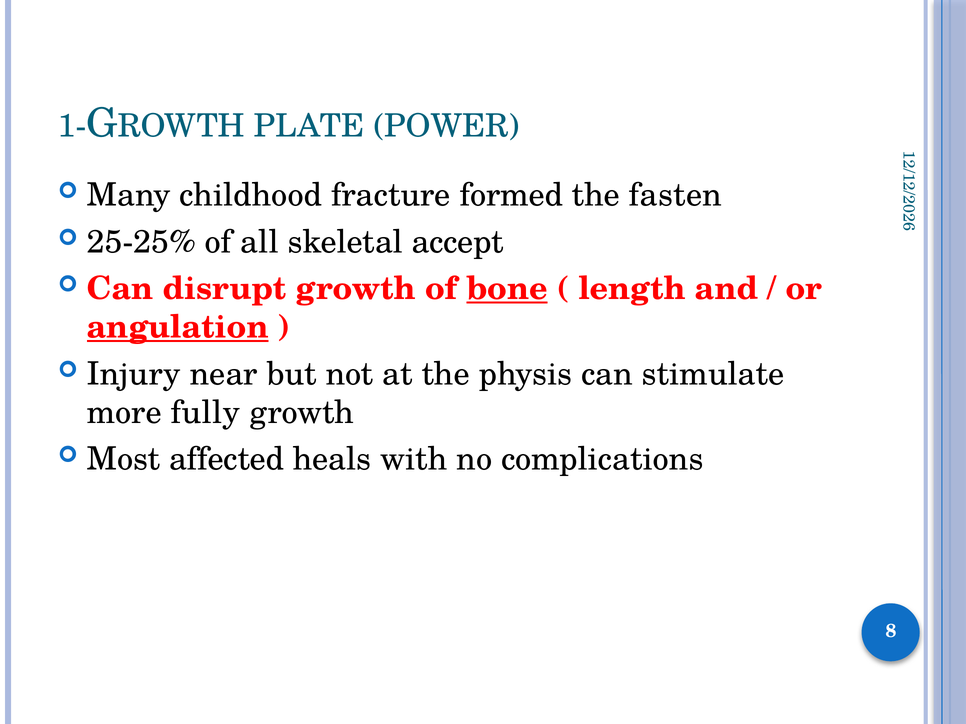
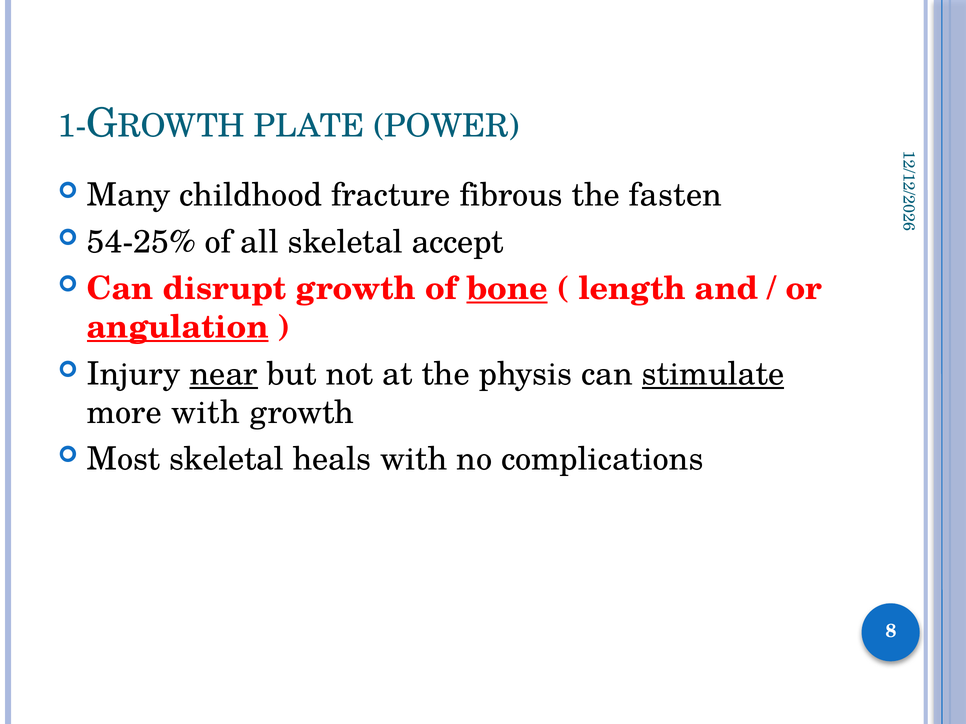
formed: formed -> fibrous
25-25%: 25-25% -> 54-25%
near underline: none -> present
stimulate underline: none -> present
more fully: fully -> with
Most affected: affected -> skeletal
